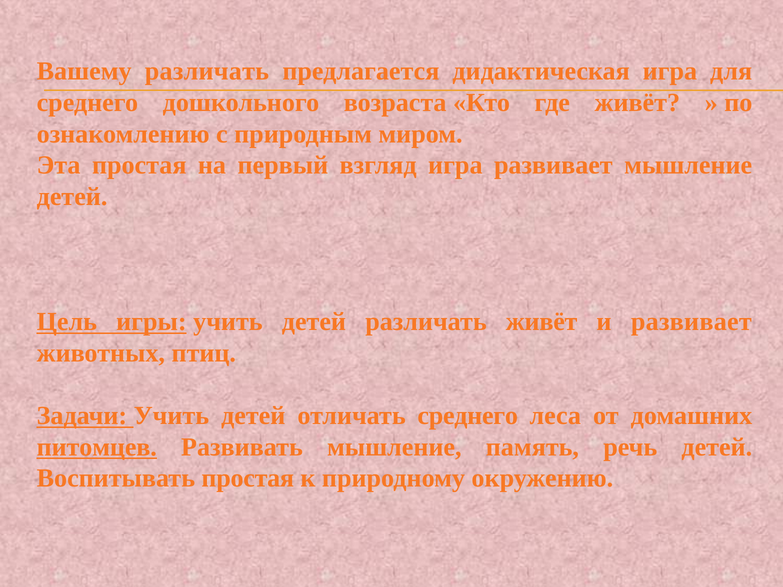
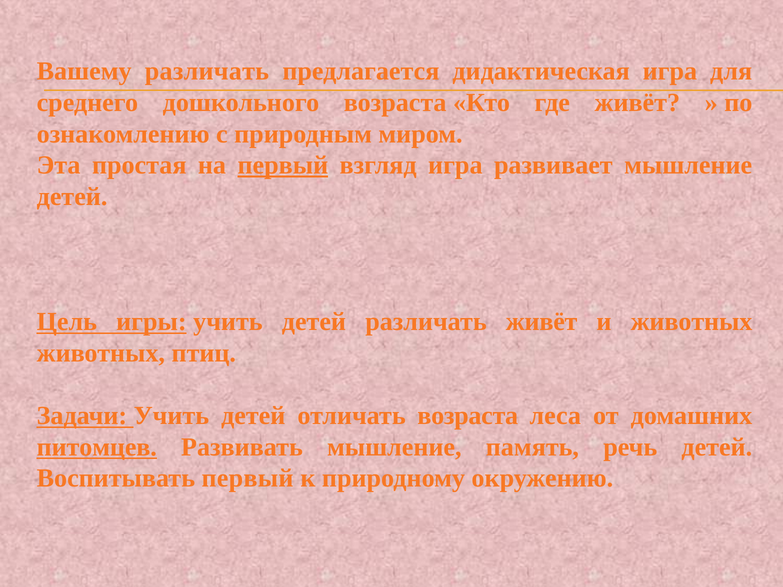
первый at (283, 165) underline: none -> present
и развивает: развивает -> животных
отличать среднего: среднего -> возраста
Воспитывать простая: простая -> первый
